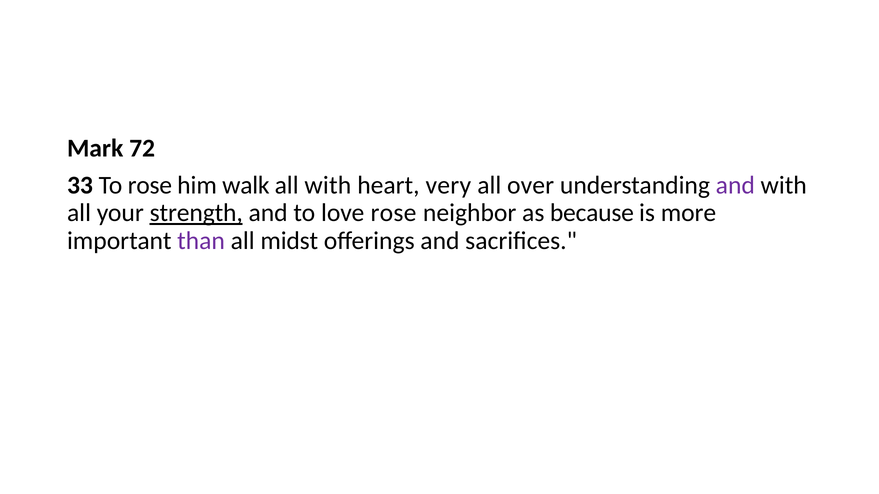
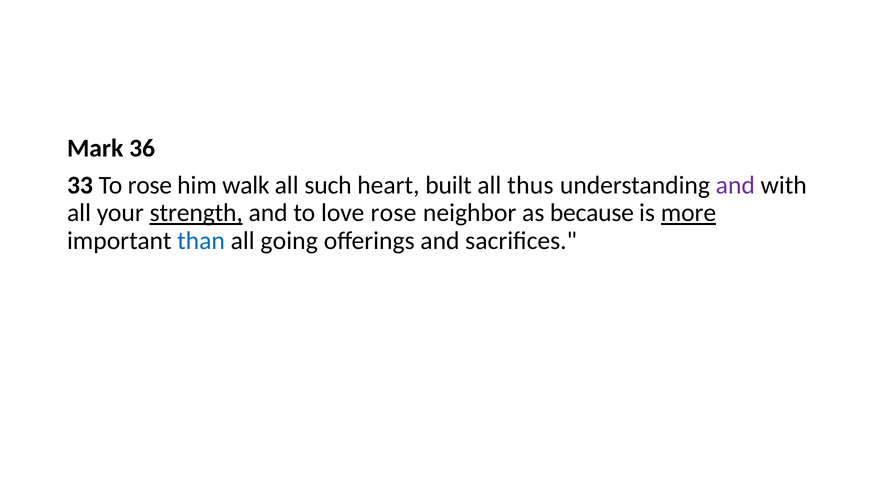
72: 72 -> 36
all with: with -> such
very: very -> built
over: over -> thus
more underline: none -> present
than colour: purple -> blue
midst: midst -> going
